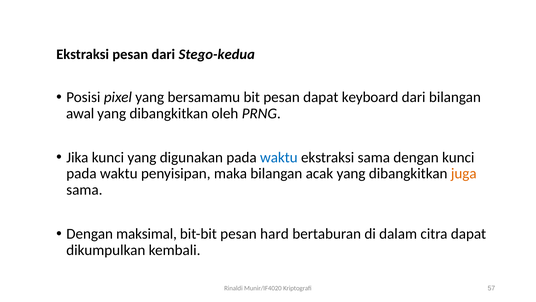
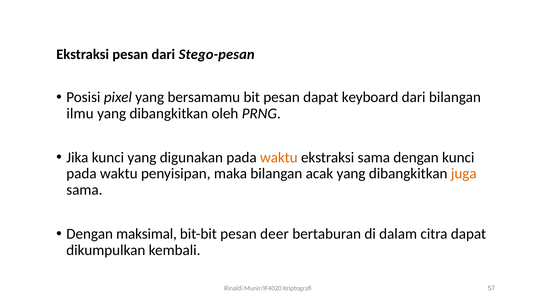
Stego-kedua: Stego-kedua -> Stego-pesan
awal: awal -> ilmu
waktu at (279, 157) colour: blue -> orange
hard: hard -> deer
